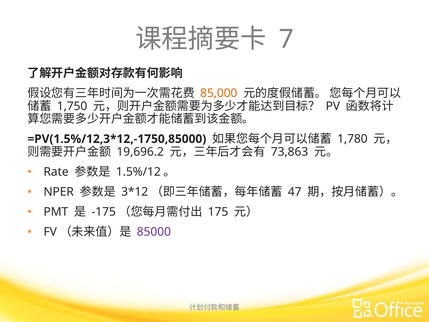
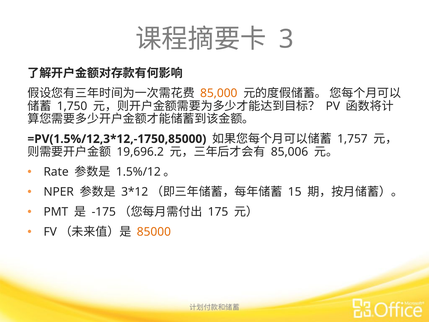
7: 7 -> 3
1,780: 1,780 -> 1,757
73,863: 73,863 -> 85,006
47: 47 -> 15
85000 colour: purple -> orange
